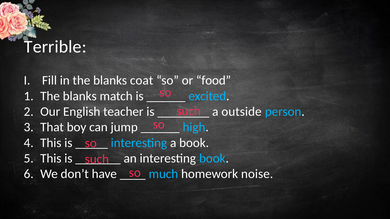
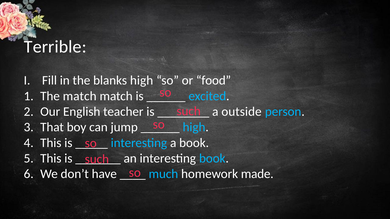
blanks coat: coat -> high
blanks at (80, 96): blanks -> match
noise: noise -> made
